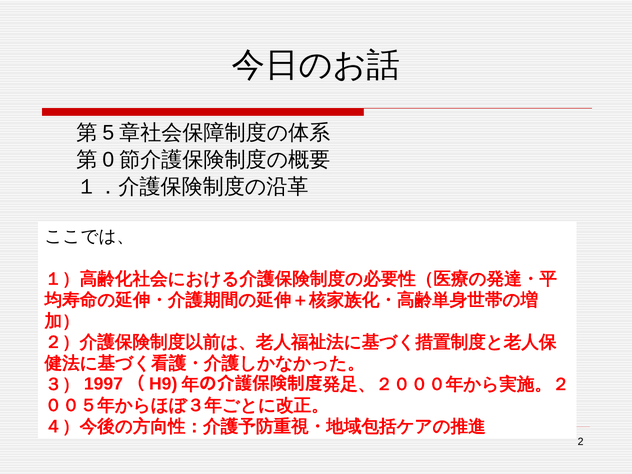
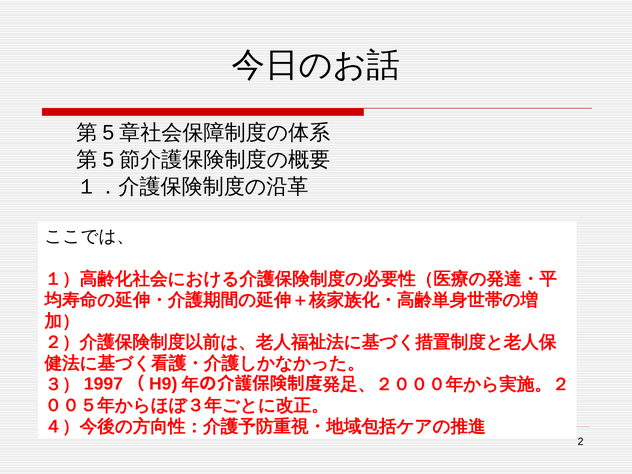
0 at (108, 160): 0 -> 5
